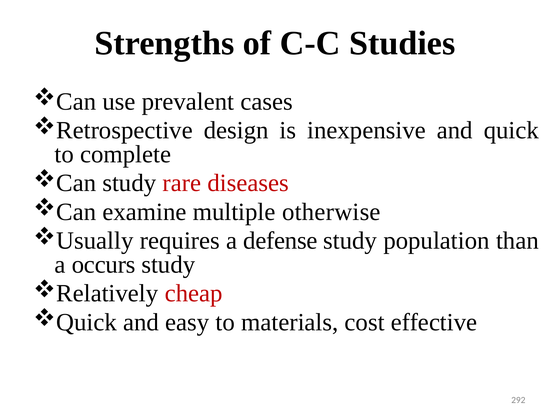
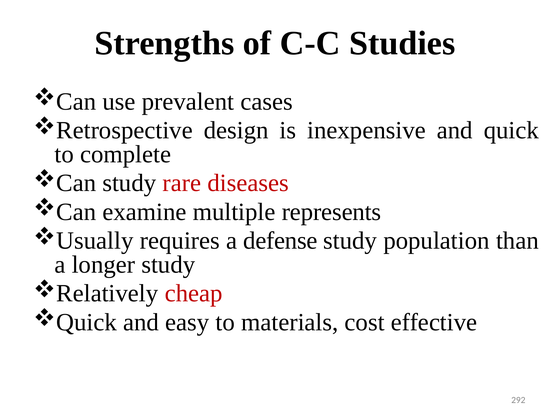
otherwise: otherwise -> represents
occurs: occurs -> longer
